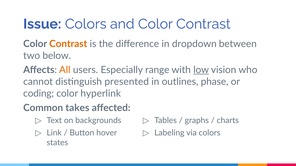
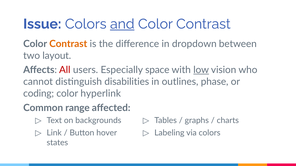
and underline: none -> present
below: below -> layout
All colour: orange -> red
range: range -> space
presented: presented -> disabilities
takes: takes -> range
